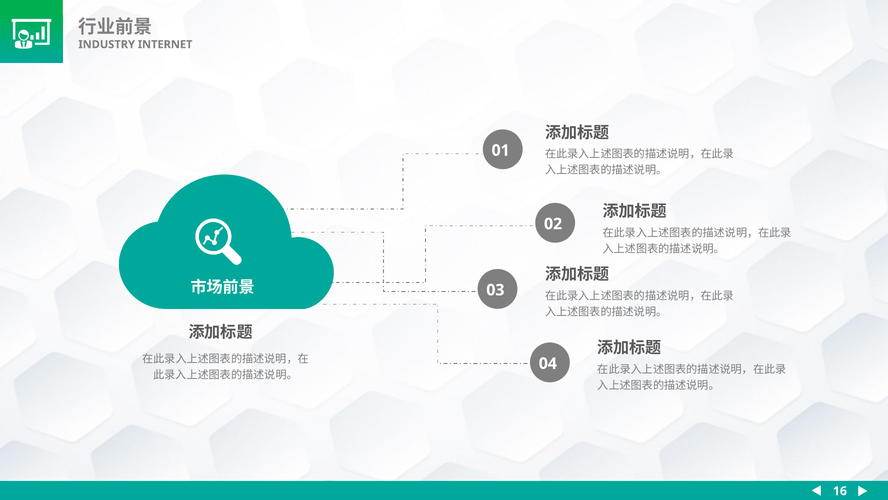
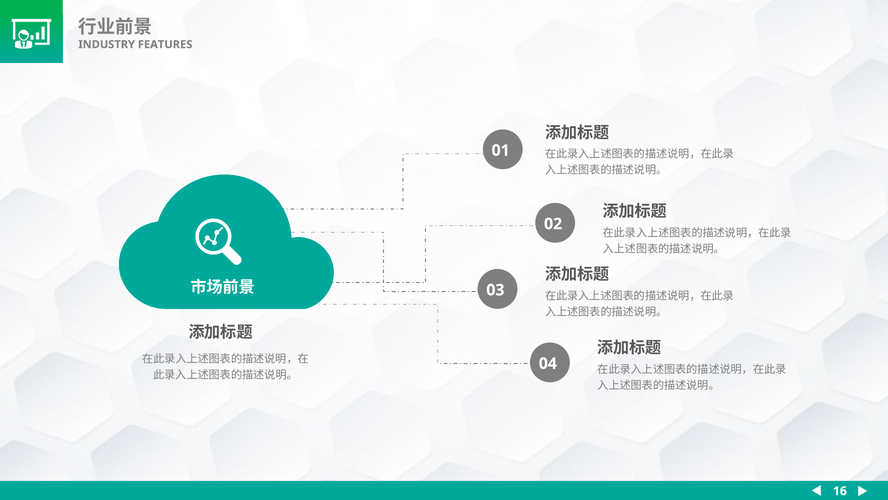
INTERNET: INTERNET -> FEATURES
